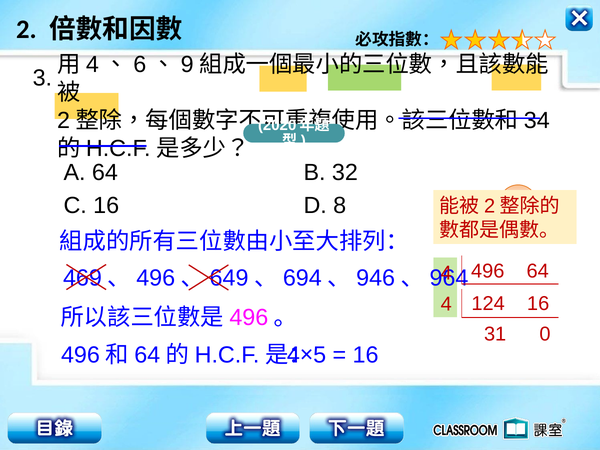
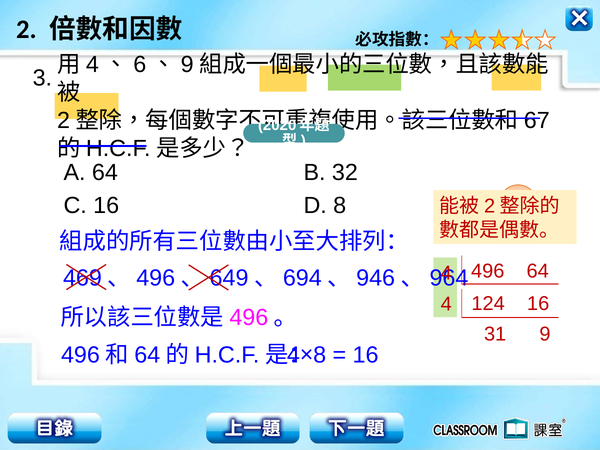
34: 34 -> 67
31 0: 0 -> 9
5 at (320, 355): 5 -> 8
